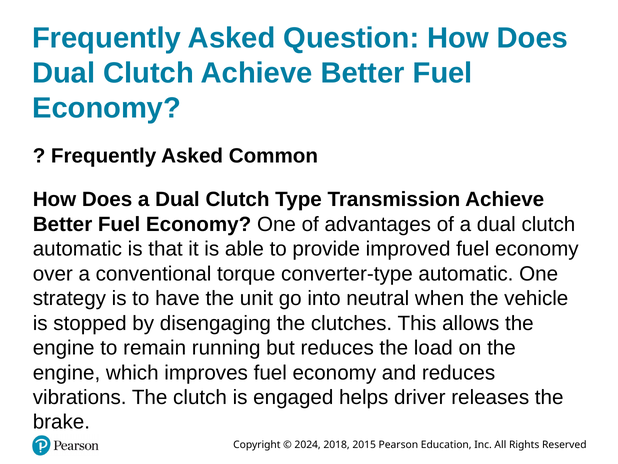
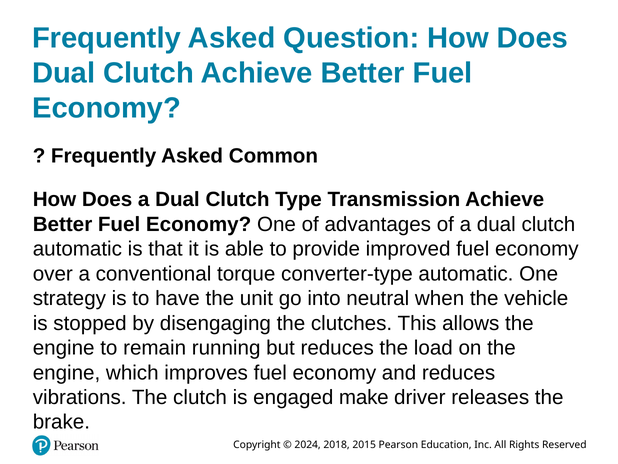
helps: helps -> make
